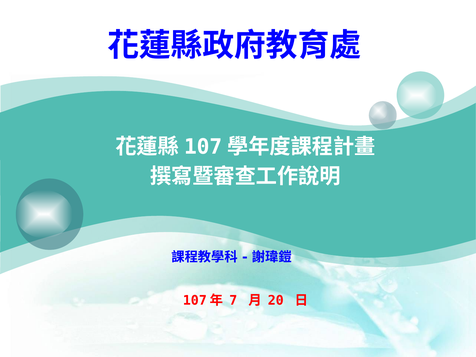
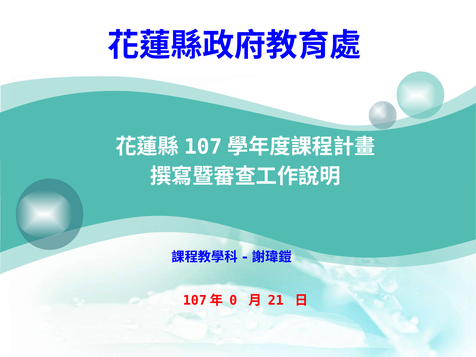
7: 7 -> 0
20: 20 -> 21
